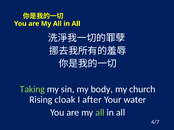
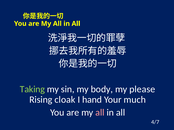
church: church -> please
after: after -> hand
water: water -> much
all at (100, 113) colour: light green -> pink
